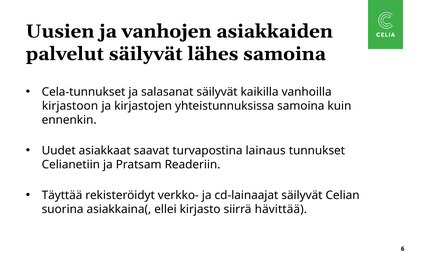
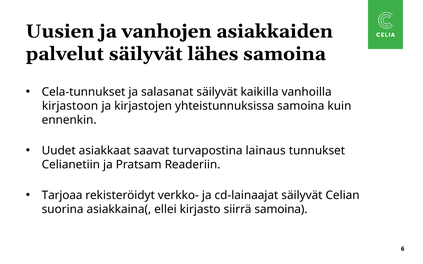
Täyttää: Täyttää -> Tarjoaa
siirrä hävittää: hävittää -> samoina
